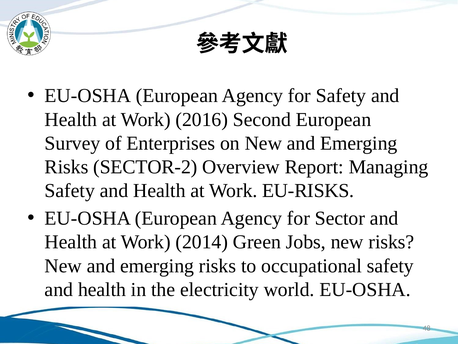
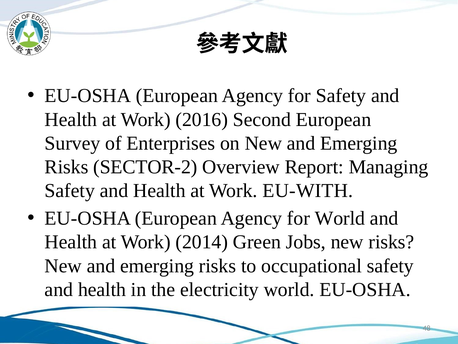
EU-RISKS: EU-RISKS -> EU-WITH
for Sector: Sector -> World
